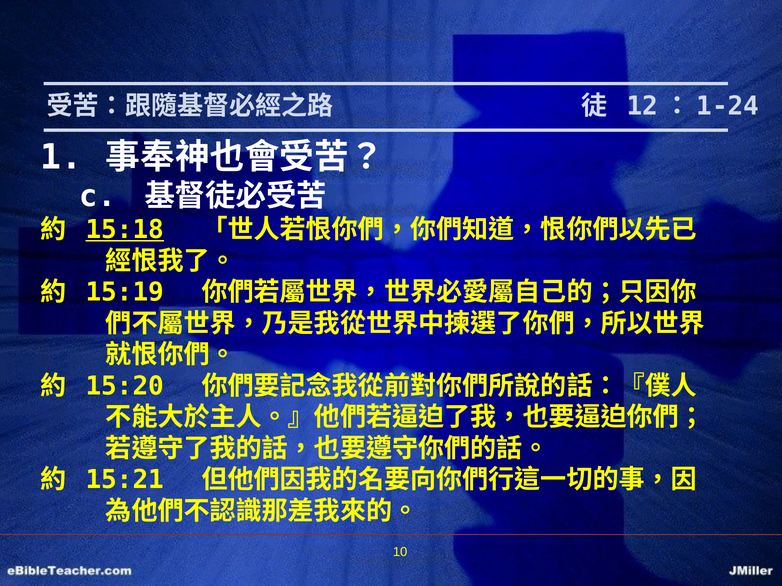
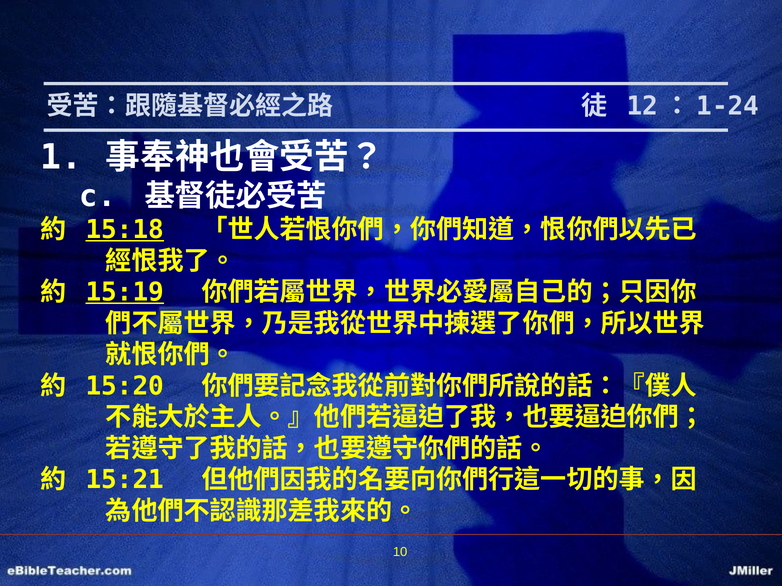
15:19 underline: none -> present
